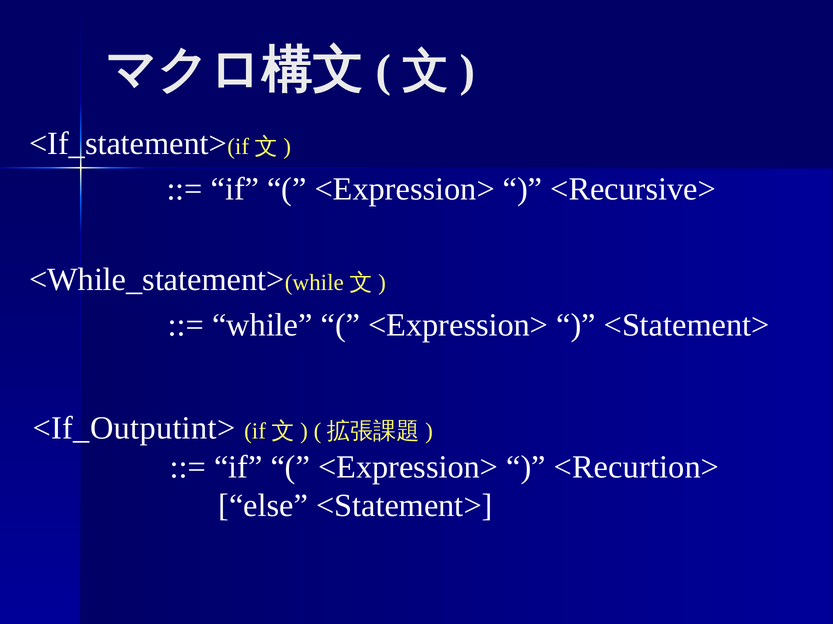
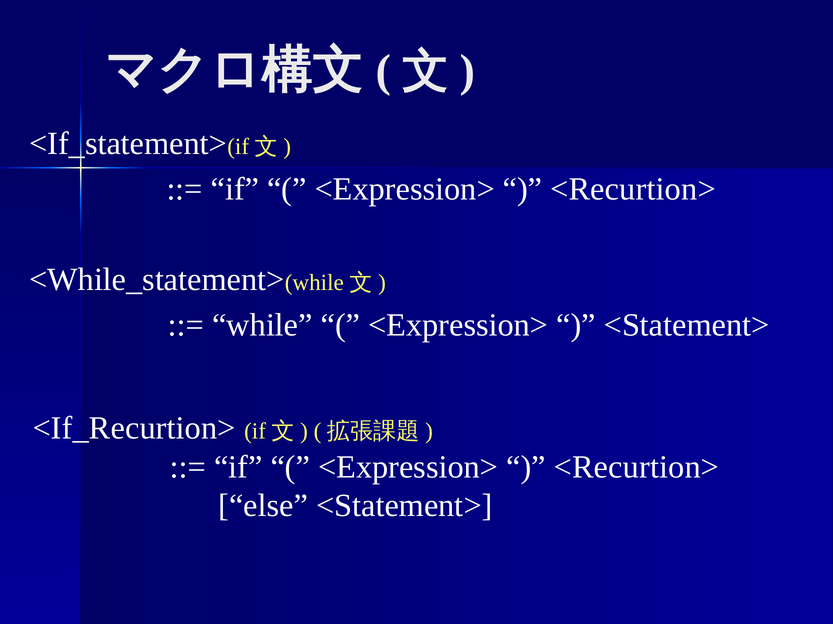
<Recursive> at (633, 189): <Recursive> -> <Recurtion>
<If_Outputint>: <If_Outputint> -> <If_Recurtion>
